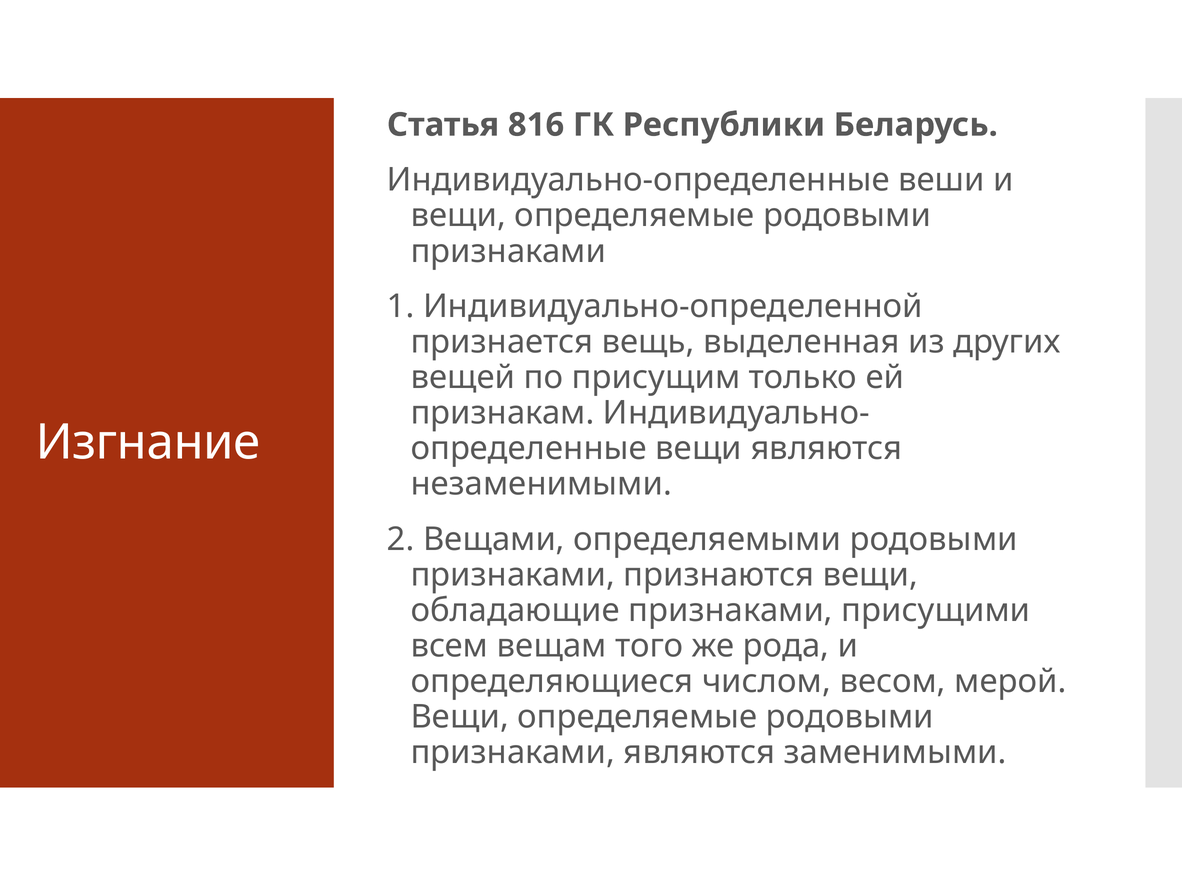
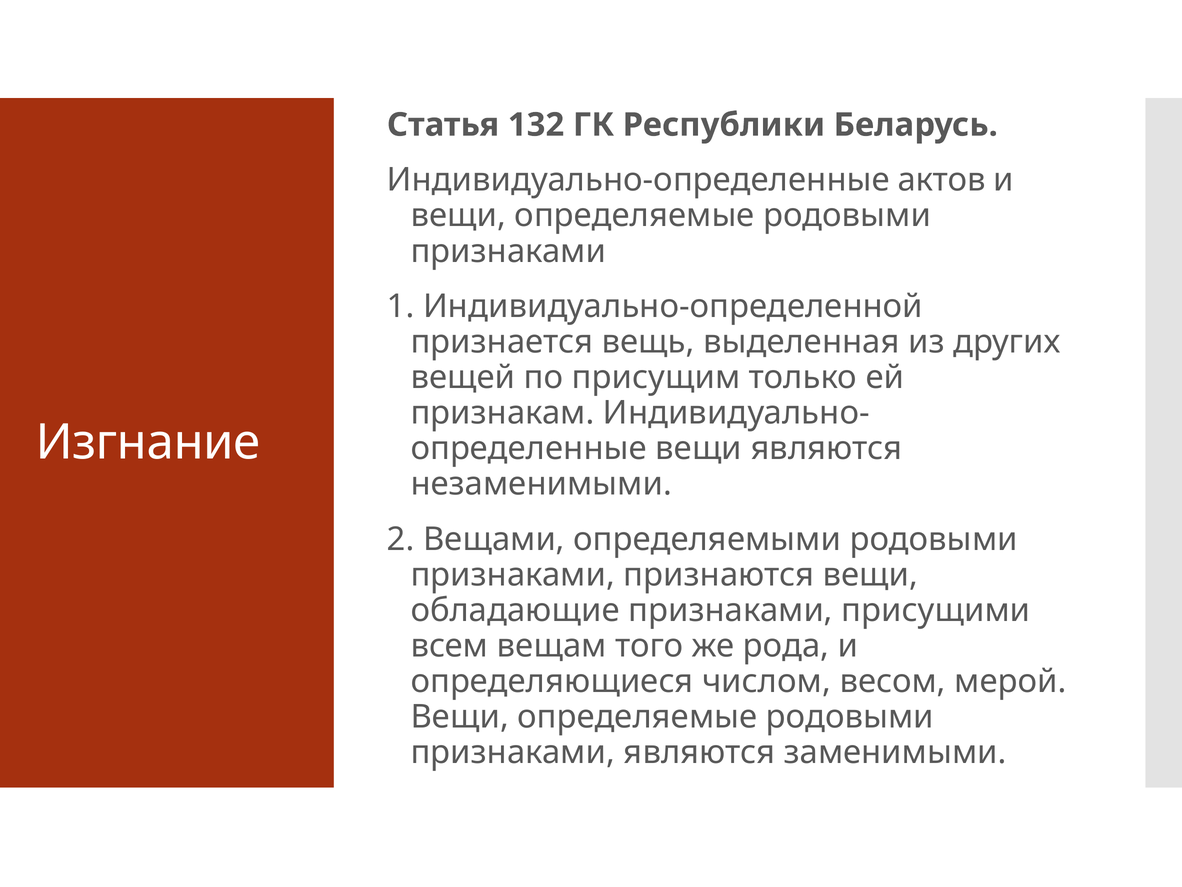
816: 816 -> 132
веши: веши -> актов
